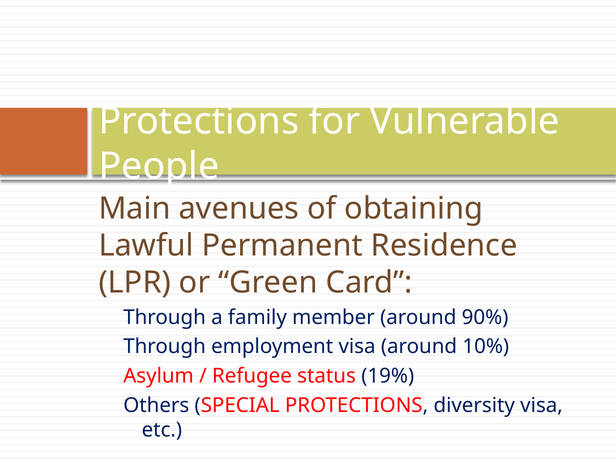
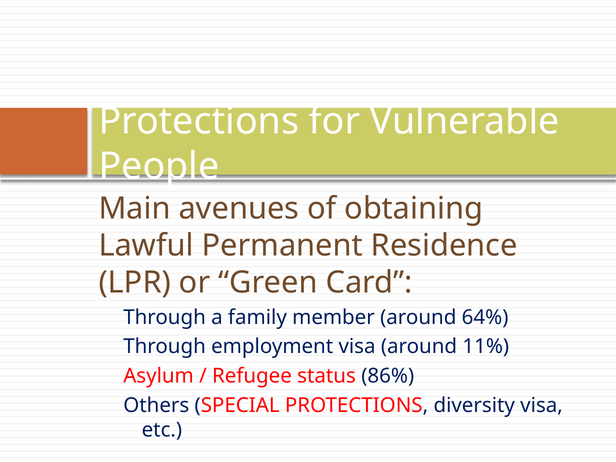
90%: 90% -> 64%
10%: 10% -> 11%
19%: 19% -> 86%
